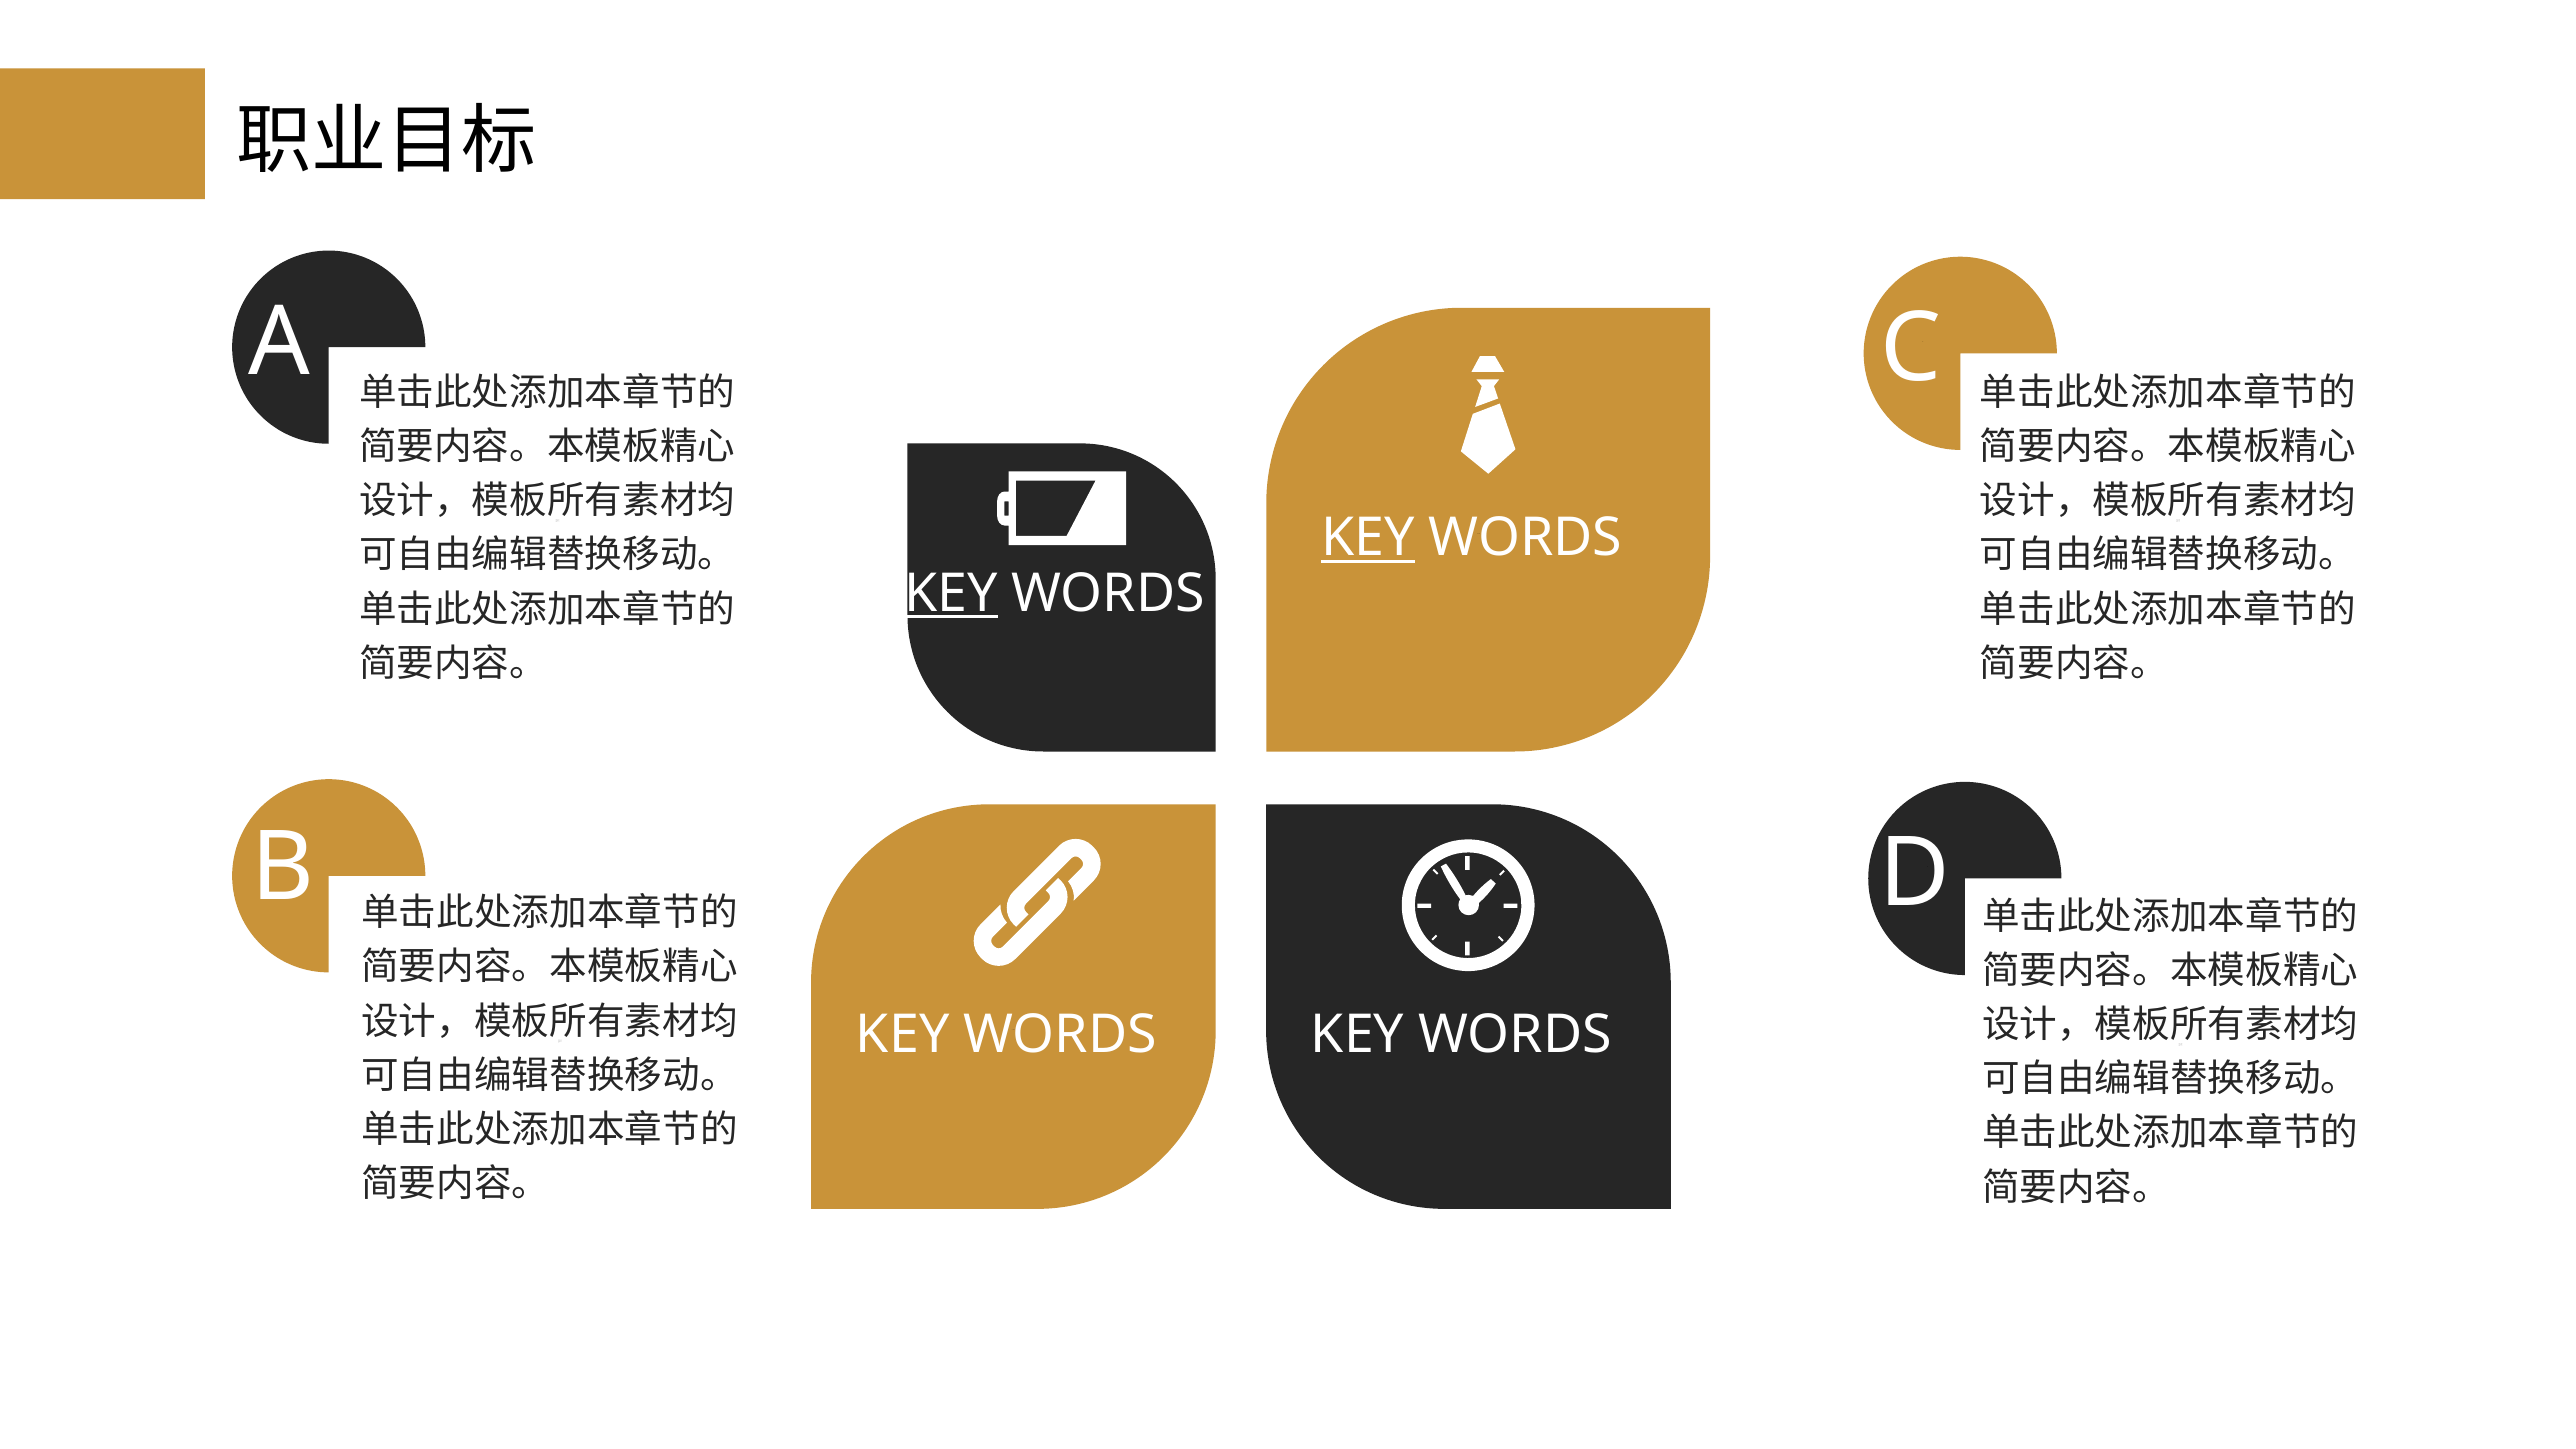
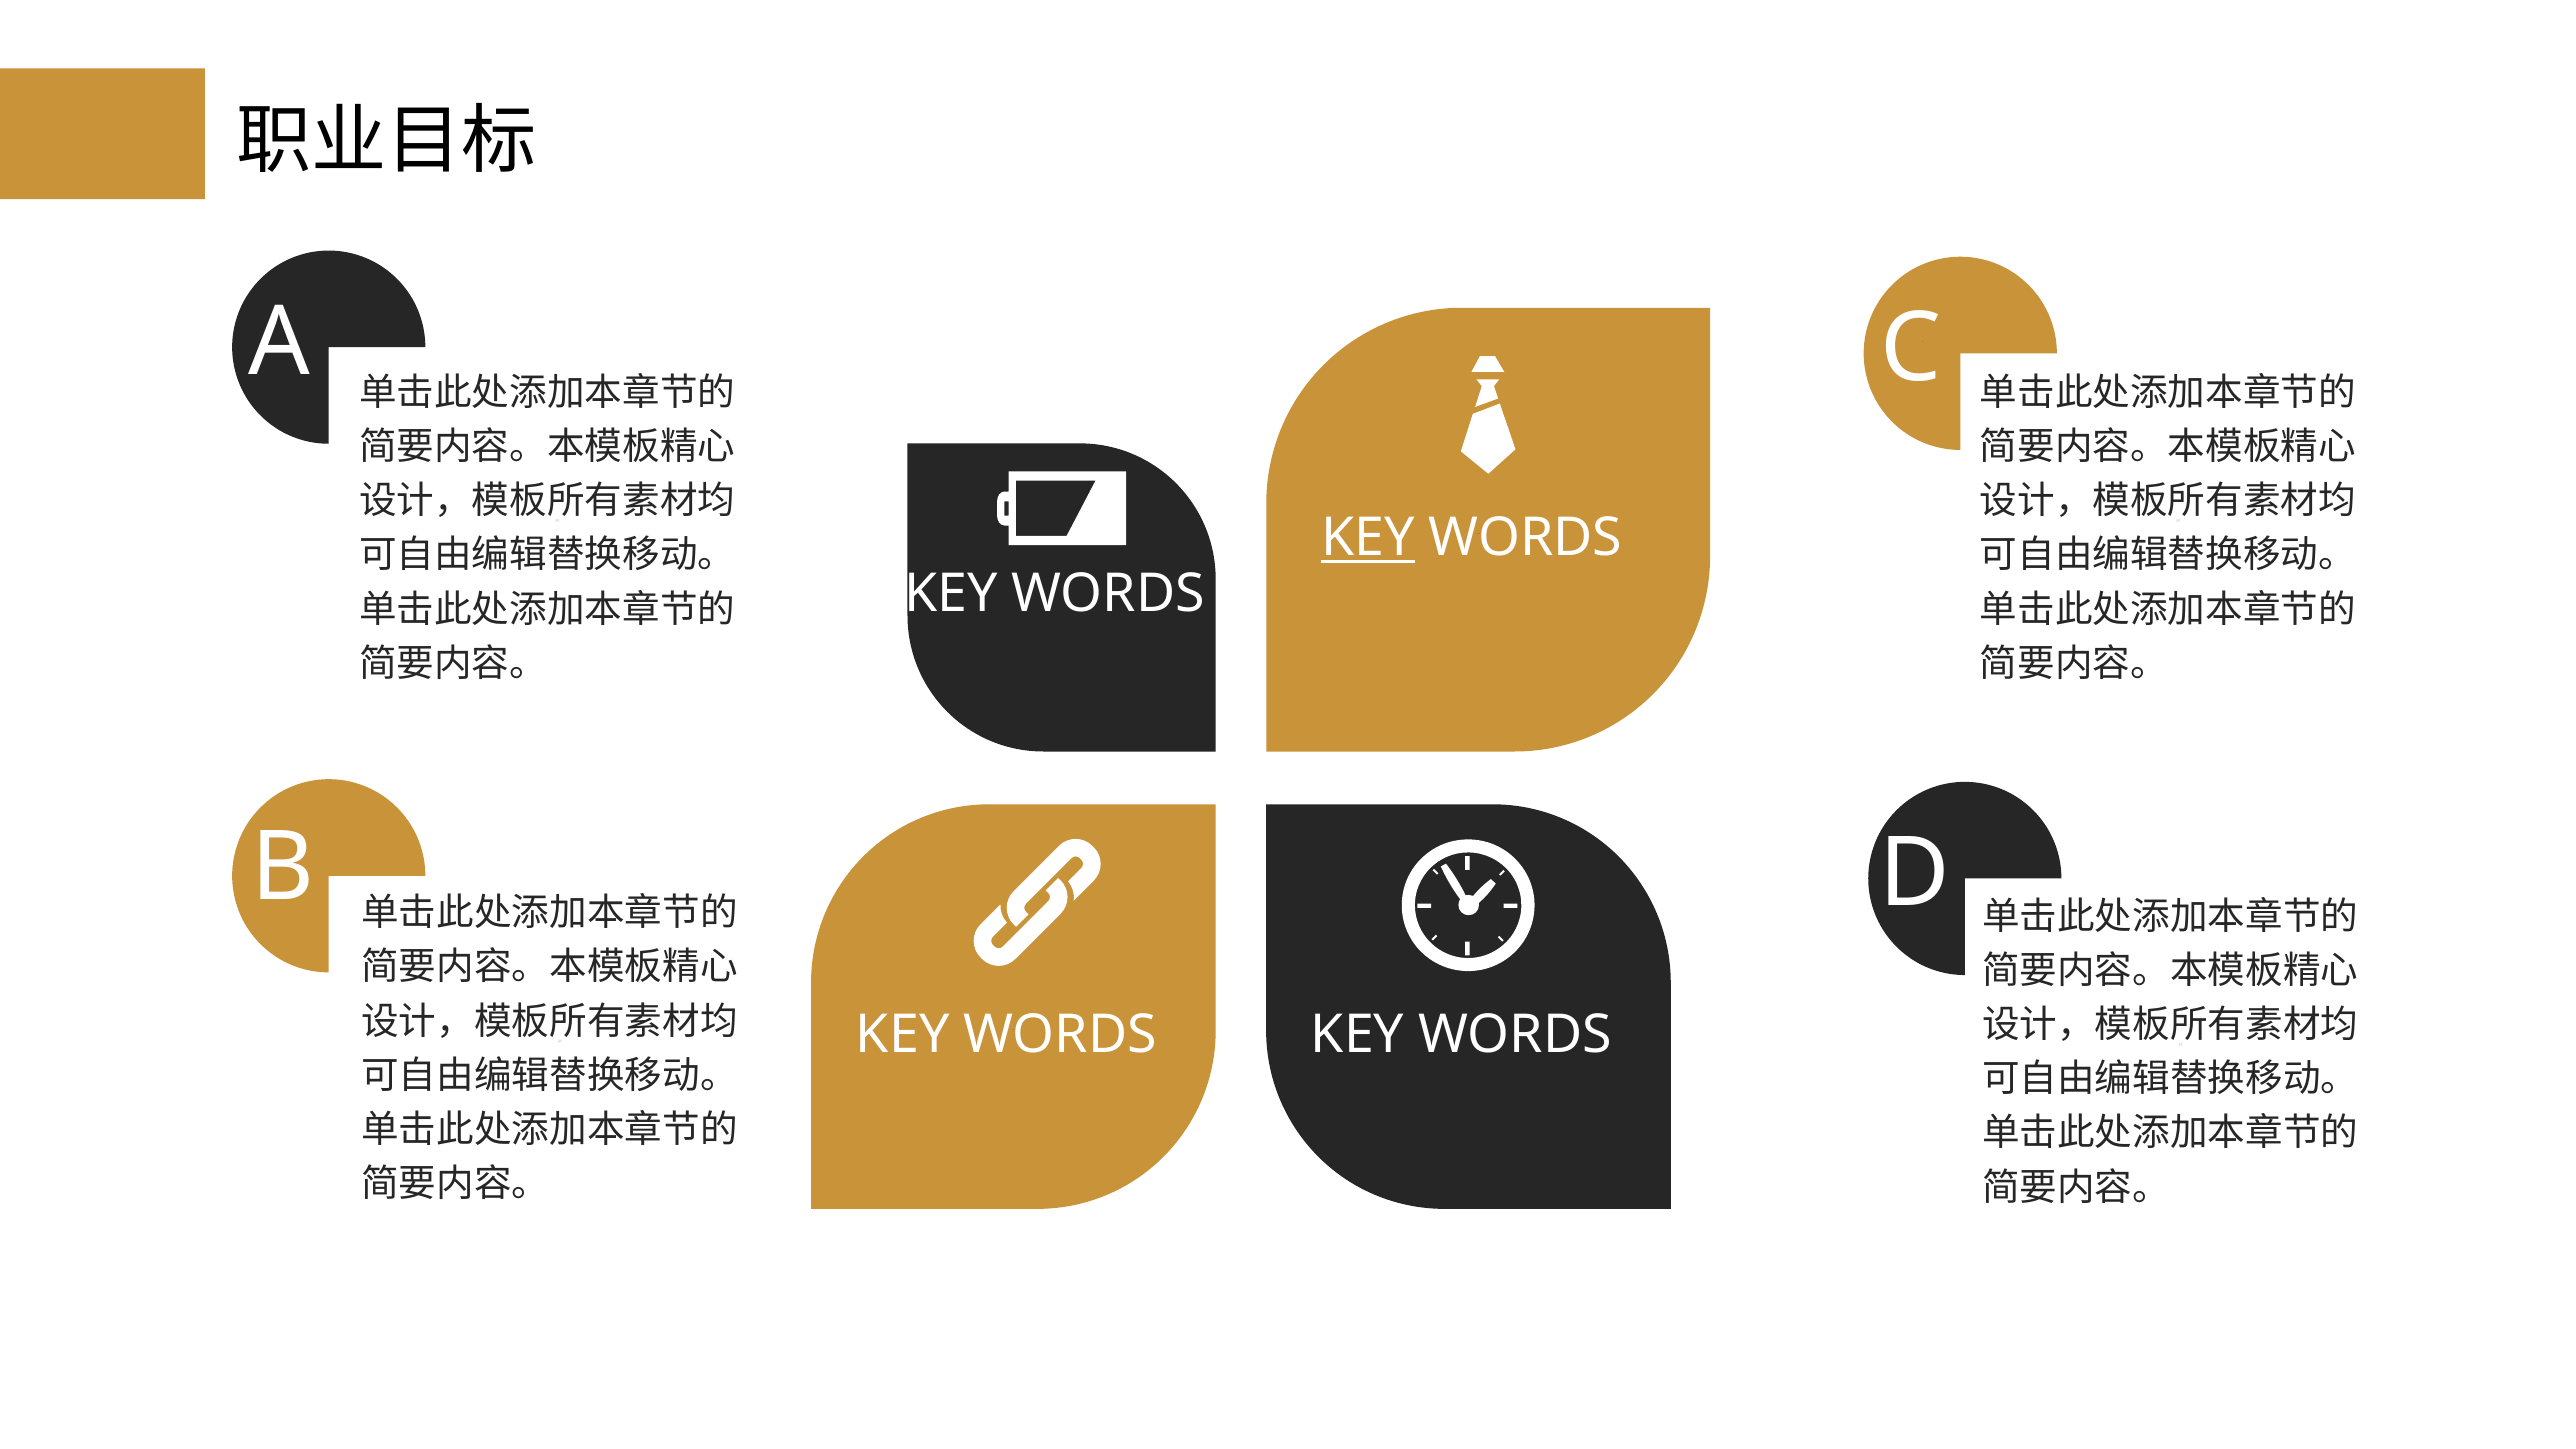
KEY at (951, 593) underline: present -> none
